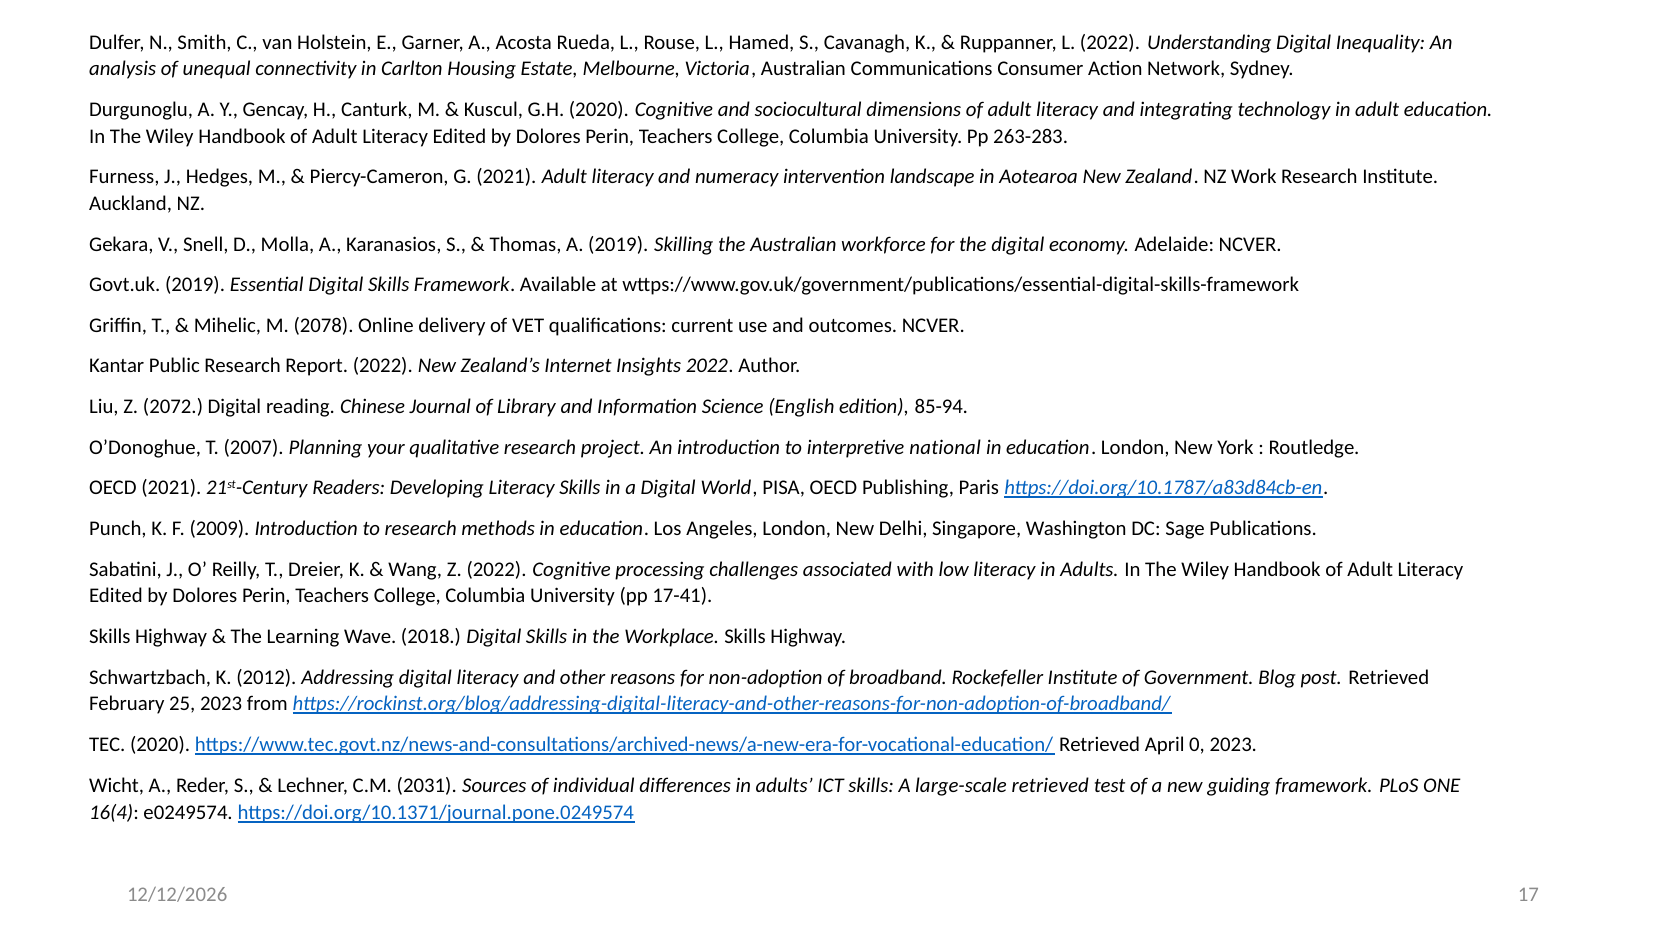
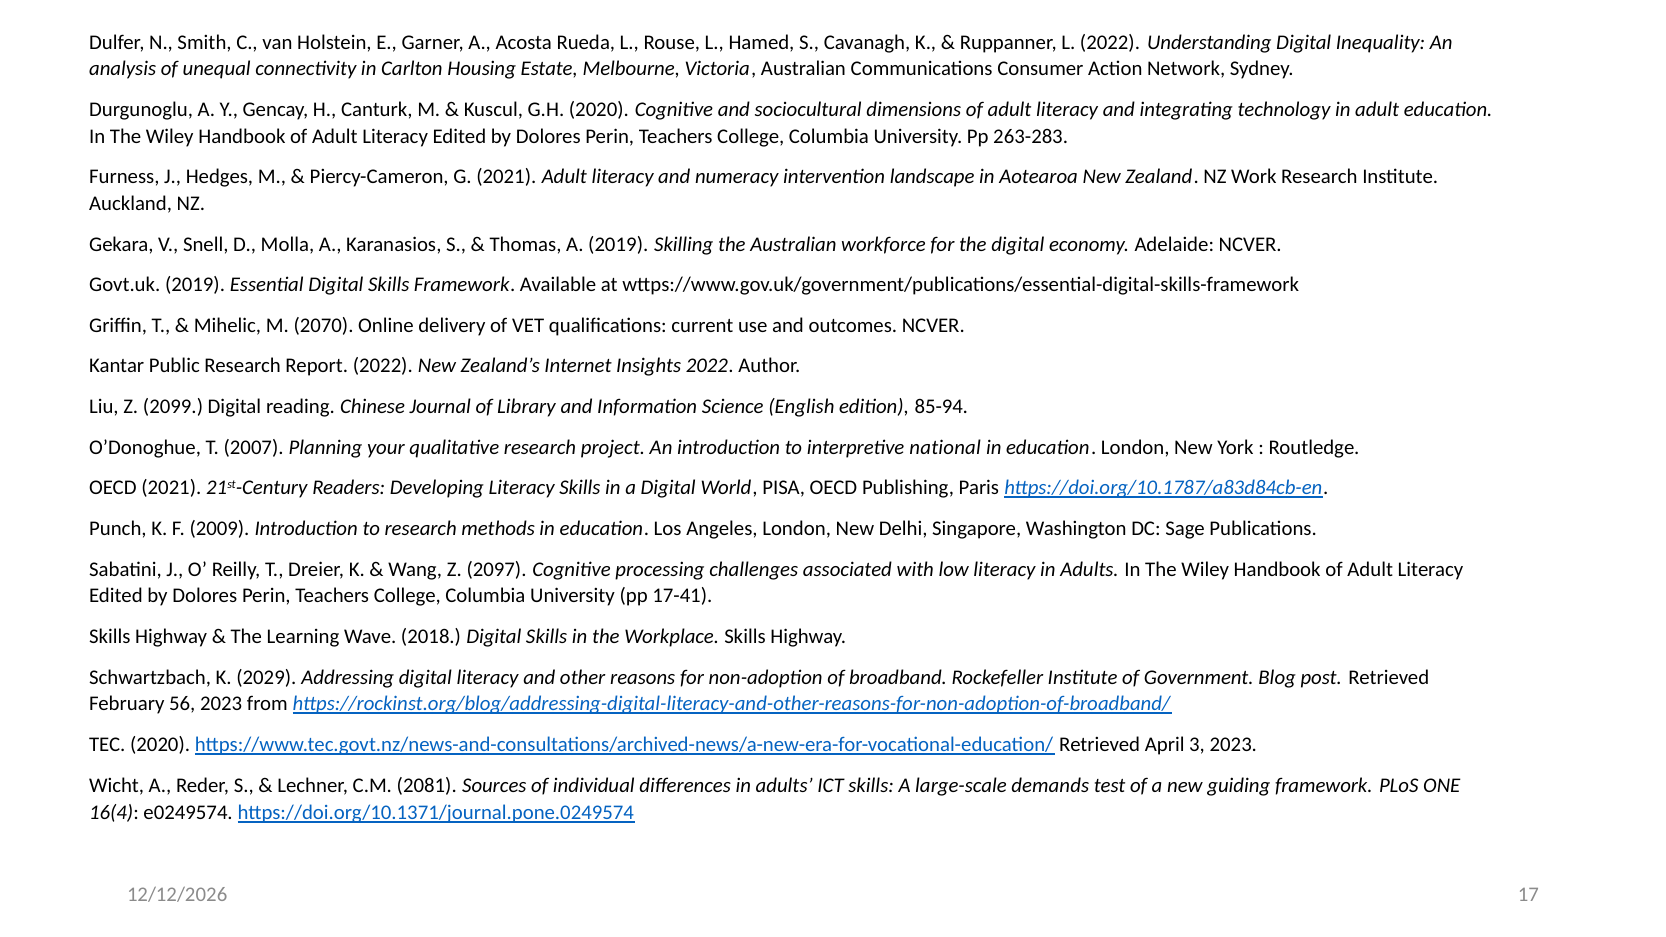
2078: 2078 -> 2070
2072: 2072 -> 2099
Z 2022: 2022 -> 2097
2012: 2012 -> 2029
25: 25 -> 56
0: 0 -> 3
2031: 2031 -> 2081
large-scale retrieved: retrieved -> demands
